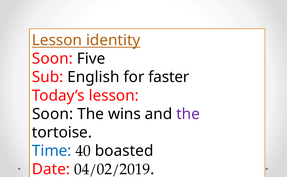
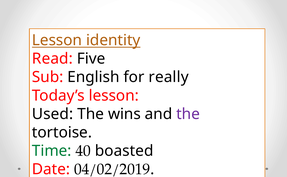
Soon at (52, 59): Soon -> Read
faster: faster -> really
Soon at (53, 114): Soon -> Used
Time colour: blue -> green
